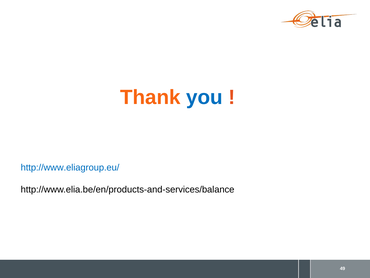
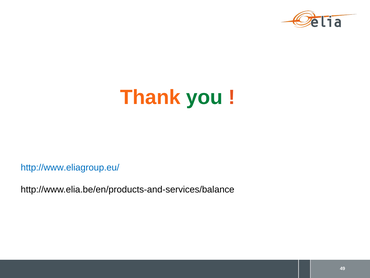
you colour: blue -> green
